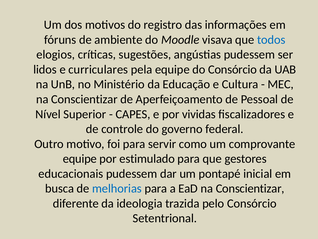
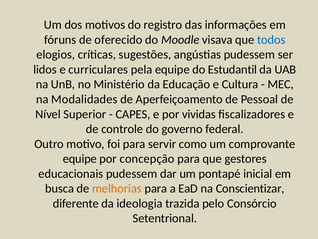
ambiente: ambiente -> oferecido
do Consórcio: Consórcio -> Estudantil
Conscientizar at (84, 99): Conscientizar -> Modalidades
estimulado: estimulado -> concepção
melhorias colour: blue -> orange
